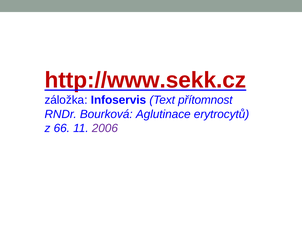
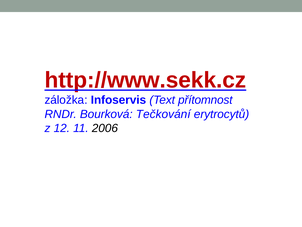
Aglutinace: Aglutinace -> Tečkování
66: 66 -> 12
2006 colour: purple -> black
